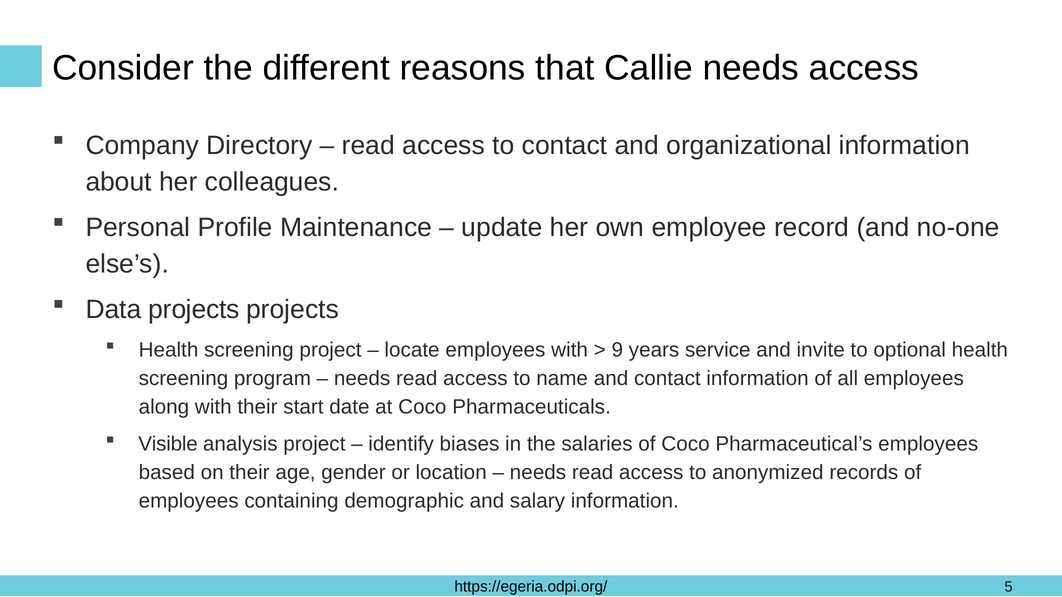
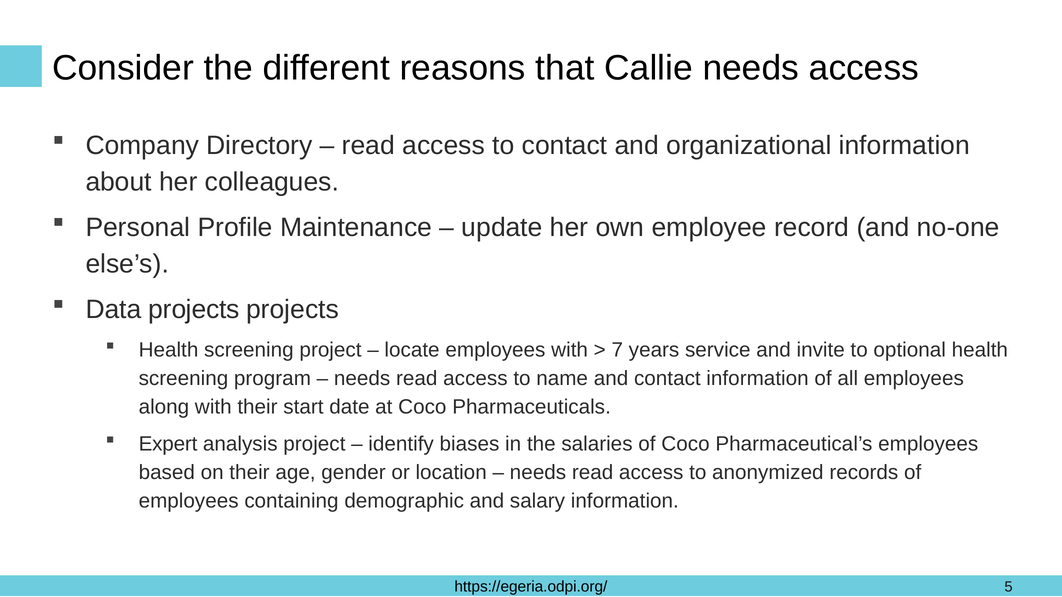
9: 9 -> 7
Visible: Visible -> Expert
